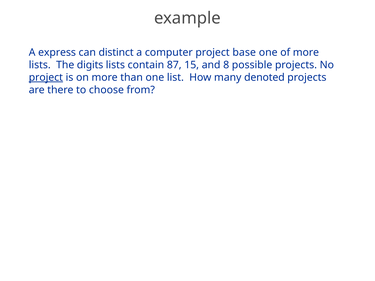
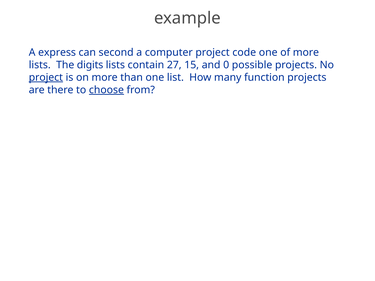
distinct: distinct -> second
base: base -> code
87: 87 -> 27
8: 8 -> 0
denoted: denoted -> function
choose underline: none -> present
